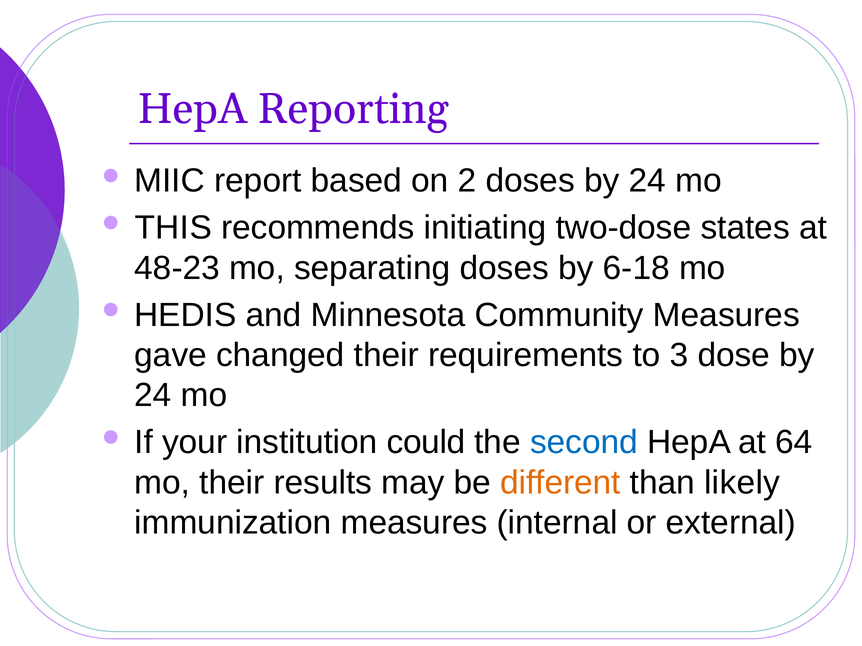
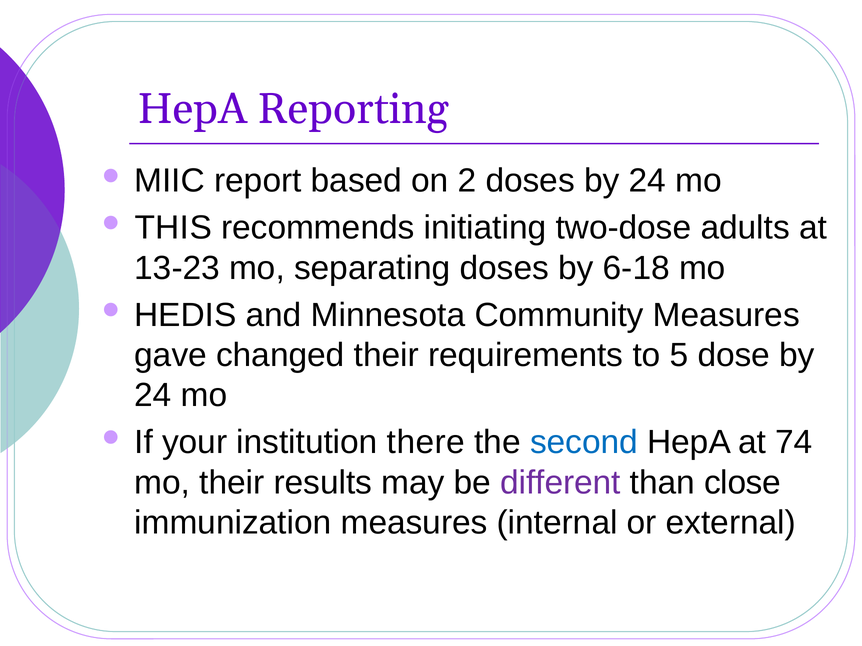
states: states -> adults
48-23: 48-23 -> 13-23
3: 3 -> 5
could: could -> there
64: 64 -> 74
different colour: orange -> purple
likely: likely -> close
